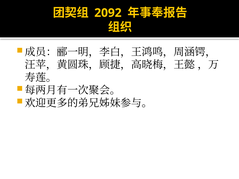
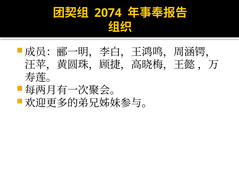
2092: 2092 -> 2074
